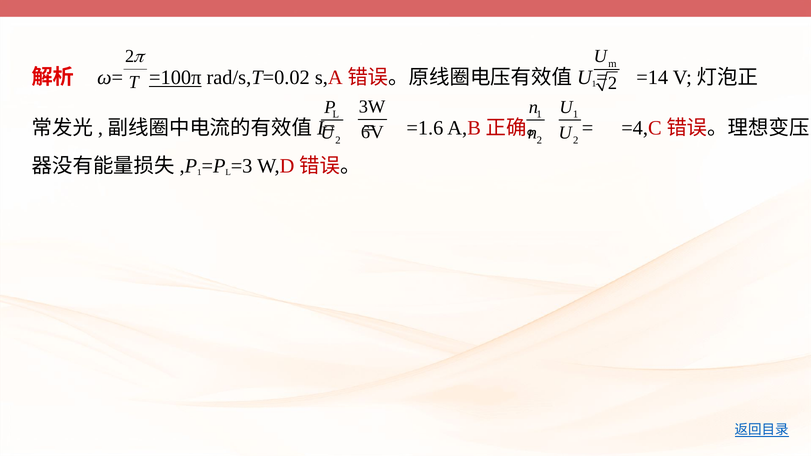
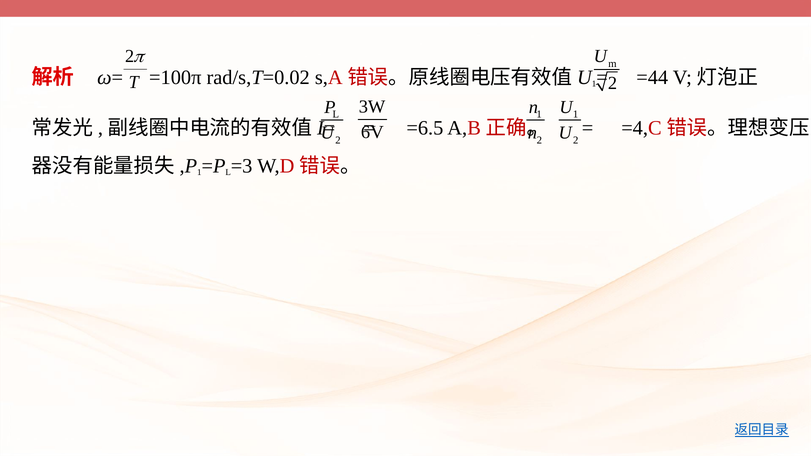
=100π underline: present -> none
=14: =14 -> =44
=1.6: =1.6 -> =6.5
